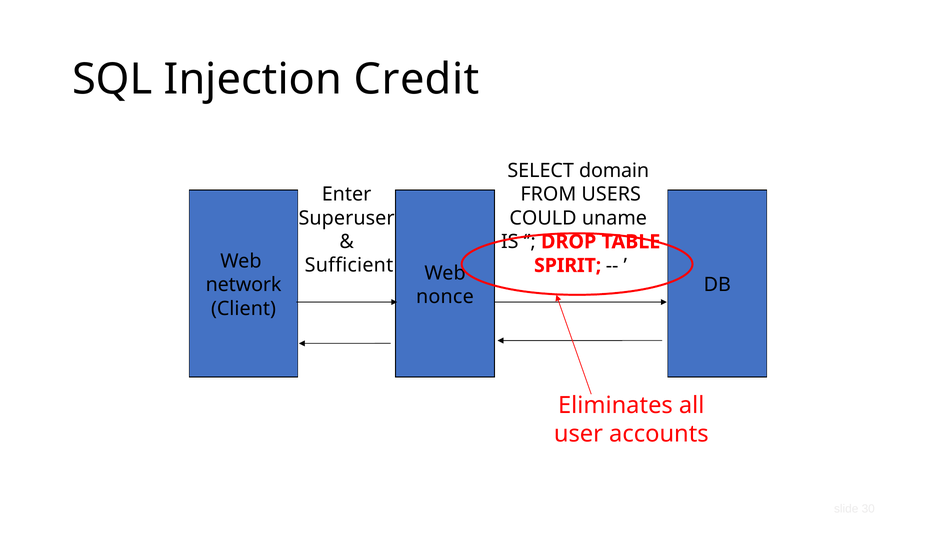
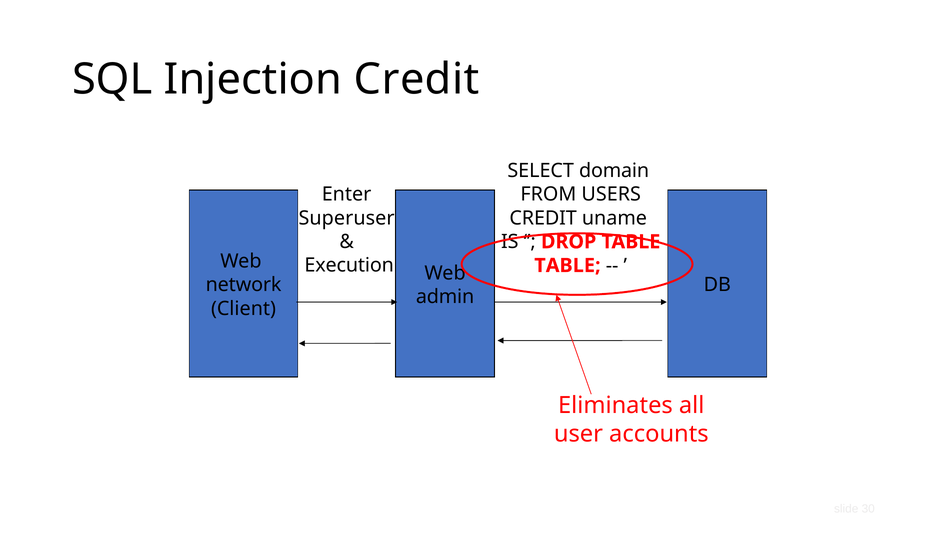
COULD at (543, 218): COULD -> CREDIT
Sufficient: Sufficient -> Execution
SPIRIT at (568, 265): SPIRIT -> TABLE
nonce: nonce -> admin
